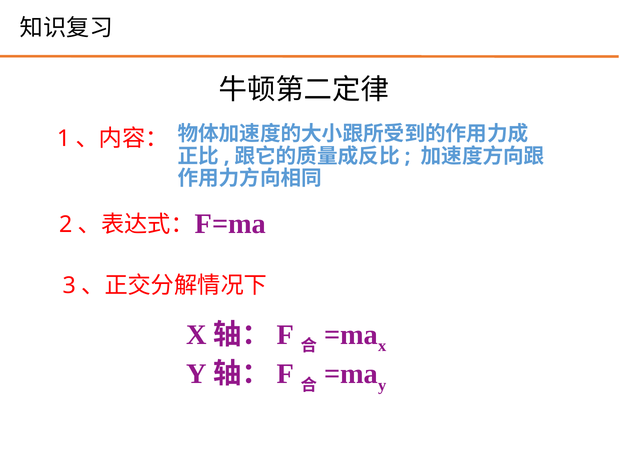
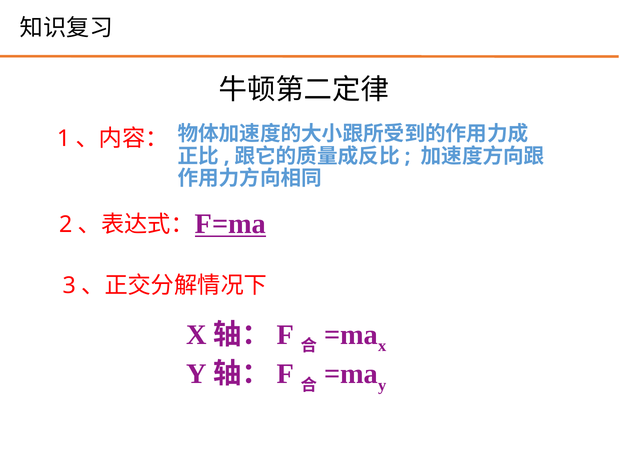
F=ma underline: none -> present
